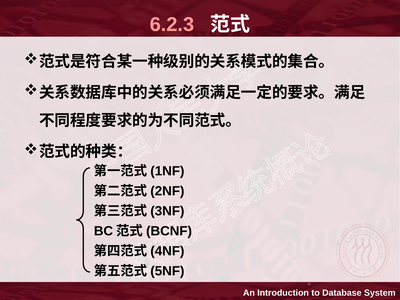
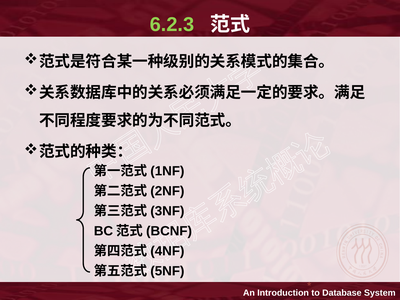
6.2.3 colour: pink -> light green
